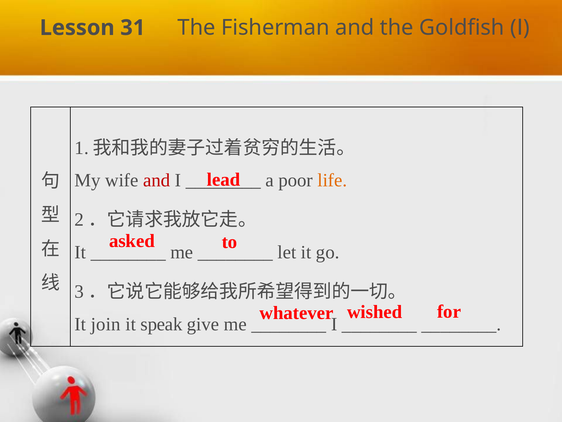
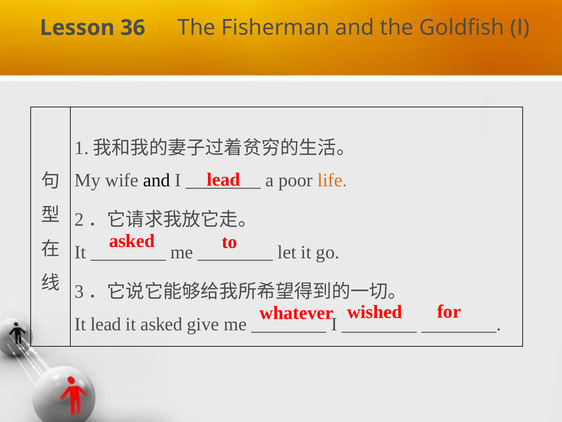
31: 31 -> 36
and at (157, 180) colour: red -> black
It join: join -> lead
it speak: speak -> asked
